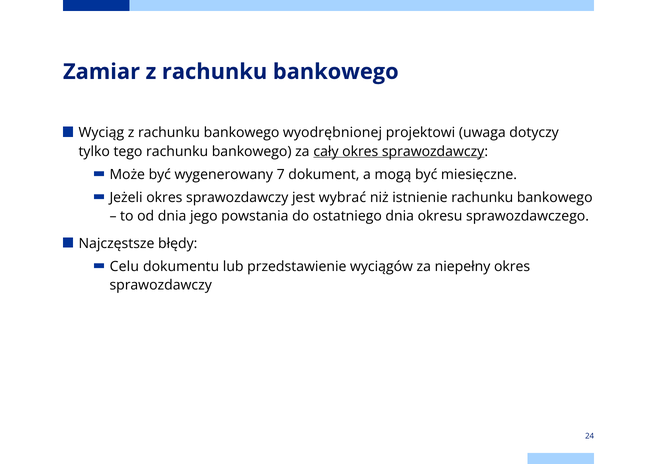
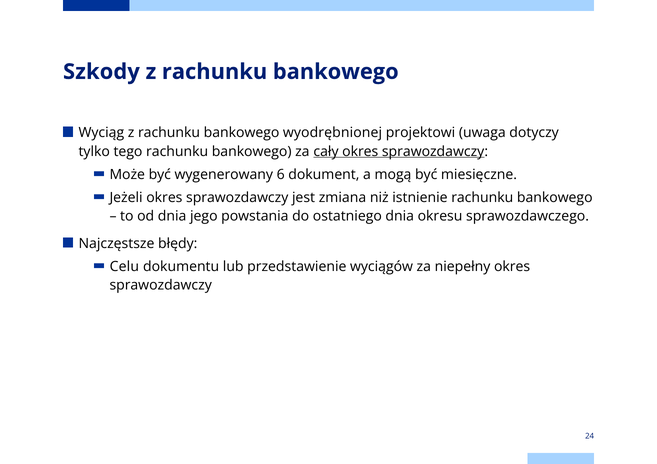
Zamiar: Zamiar -> Szkody
7: 7 -> 6
wybrać: wybrać -> zmiana
